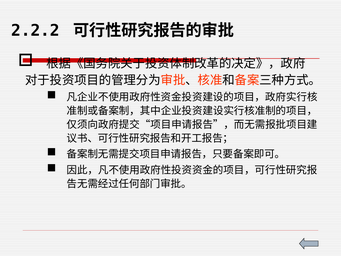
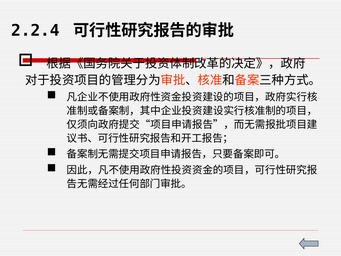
2.2.2: 2.2.2 -> 2.2.4
